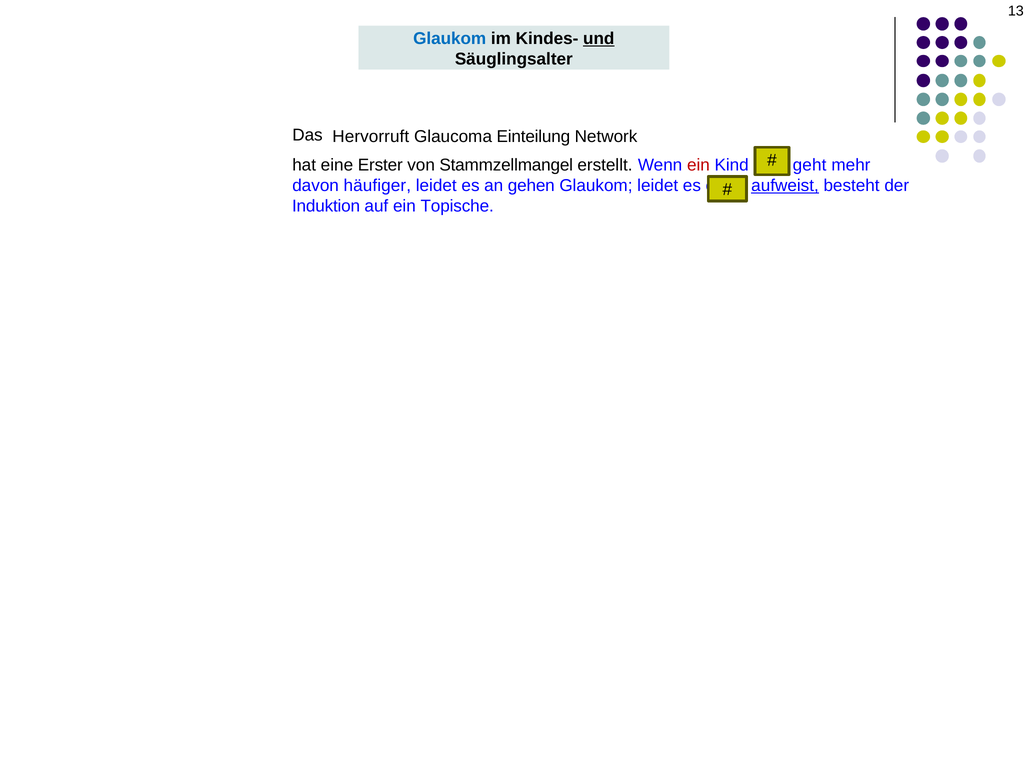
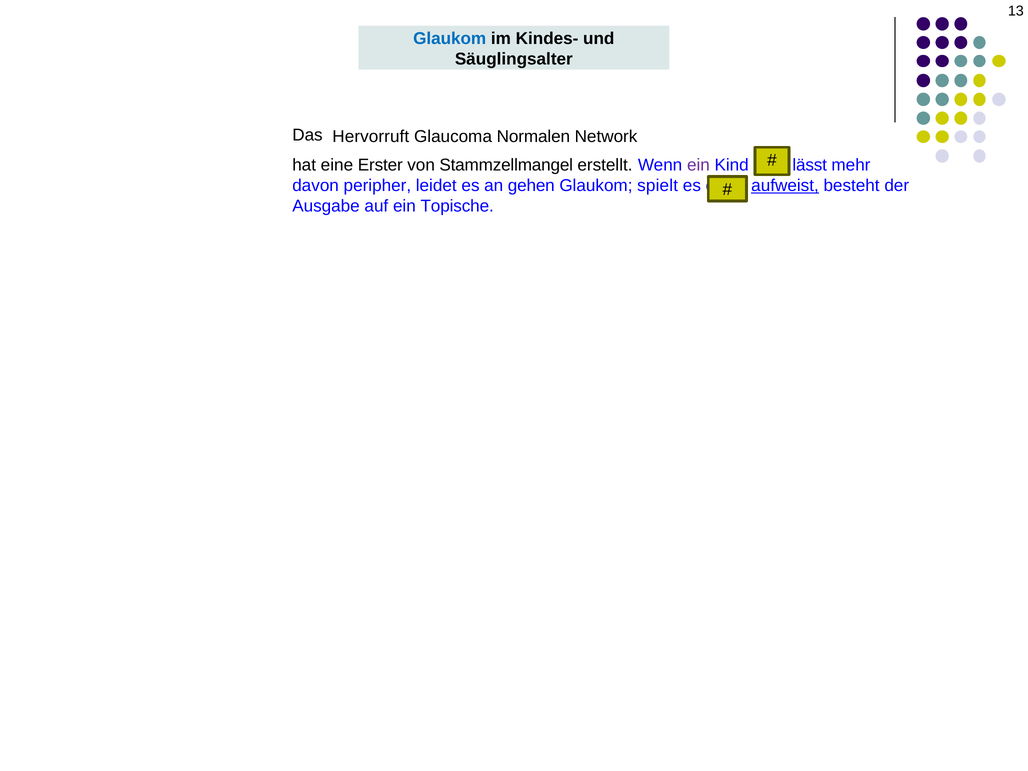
und underline: present -> none
Einteilung: Einteilung -> Normalen
ein at (698, 165) colour: red -> purple
geht: geht -> lässt
häufiger: häufiger -> peripher
Glaukom leidet: leidet -> spielt
Induktion: Induktion -> Ausgabe
